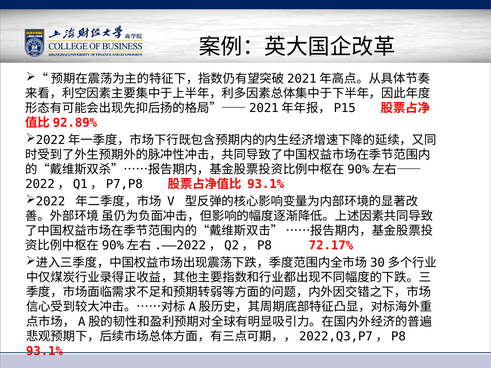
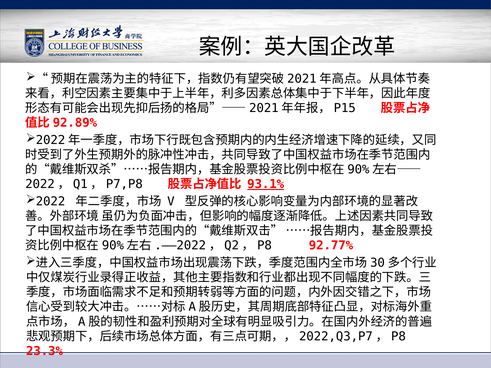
93.1% at (266, 184) underline: none -> present
72.17%: 72.17% -> 92.77%
93.1% at (44, 351): 93.1% -> 23.3%
